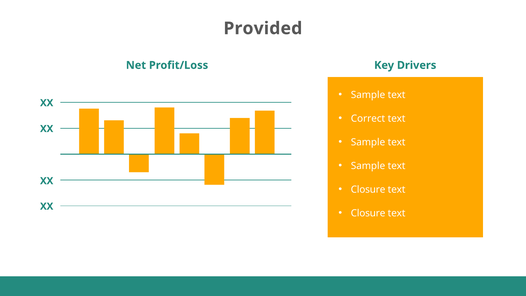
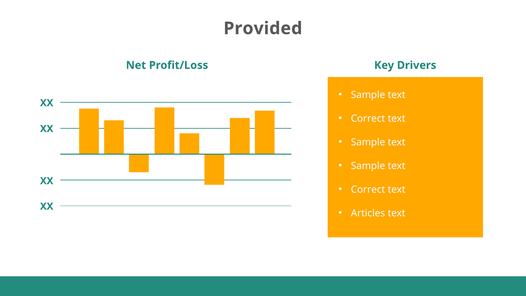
Closure at (368, 189): Closure -> Correct
Closure at (368, 213): Closure -> Articles
